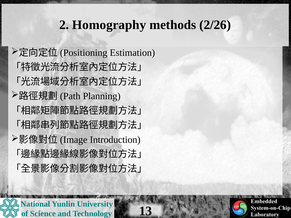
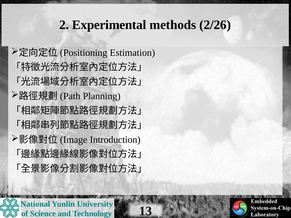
Homography: Homography -> Experimental
